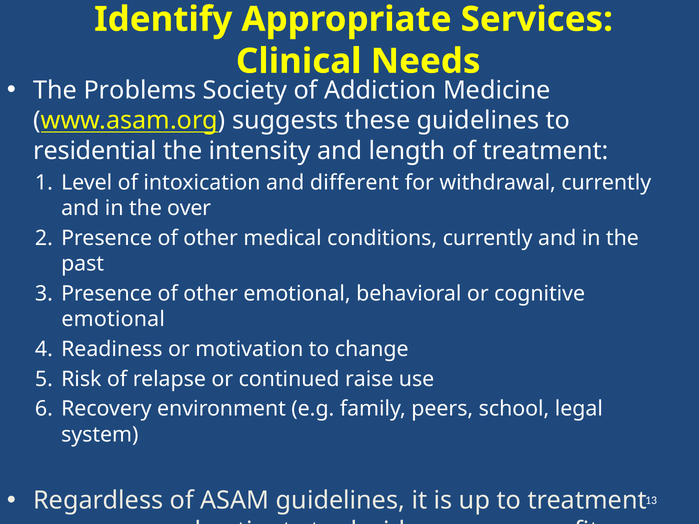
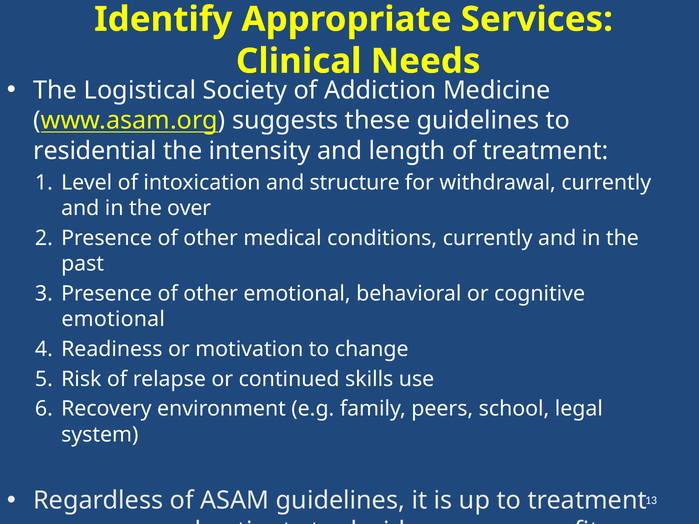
Problems: Problems -> Logistical
different: different -> structure
raise: raise -> skills
